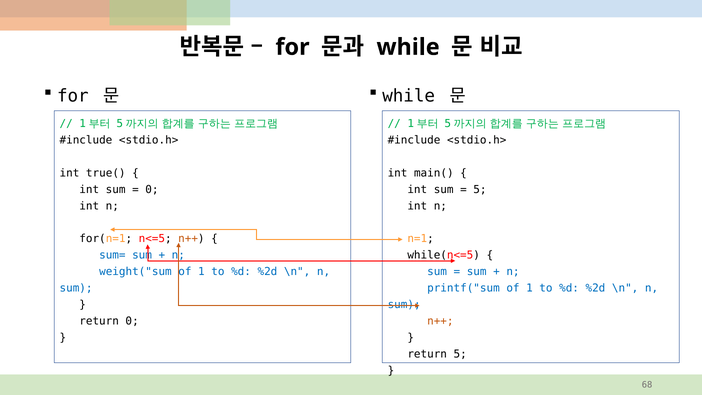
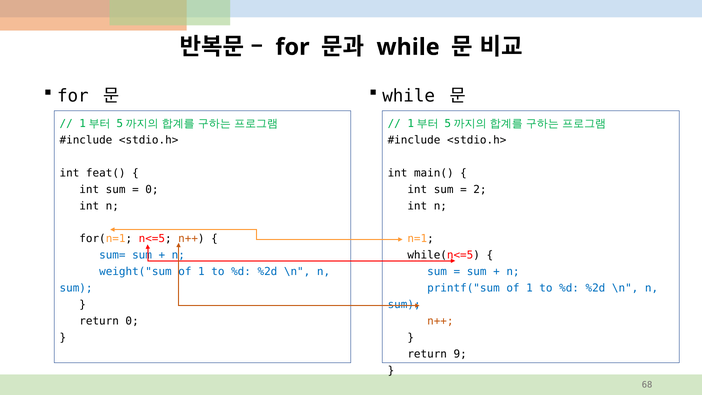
true(: true( -> feat(
5 at (480, 189): 5 -> 2
return 5: 5 -> 9
